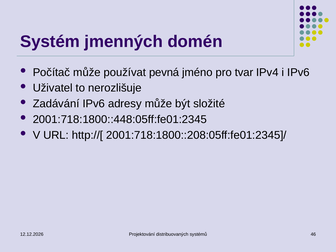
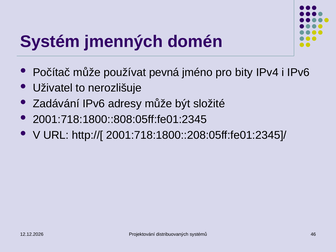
tvar: tvar -> bity
2001:718:1800::448:05ff:fe01:2345: 2001:718:1800::448:05ff:fe01:2345 -> 2001:718:1800::808:05ff:fe01:2345
